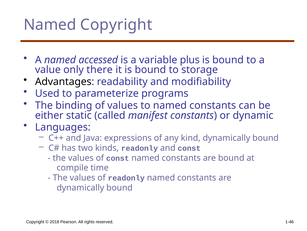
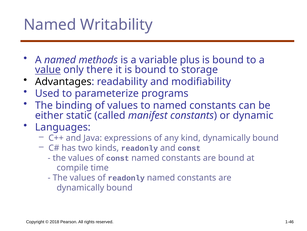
Named Copyright: Copyright -> Writability
accessed: accessed -> methods
value underline: none -> present
